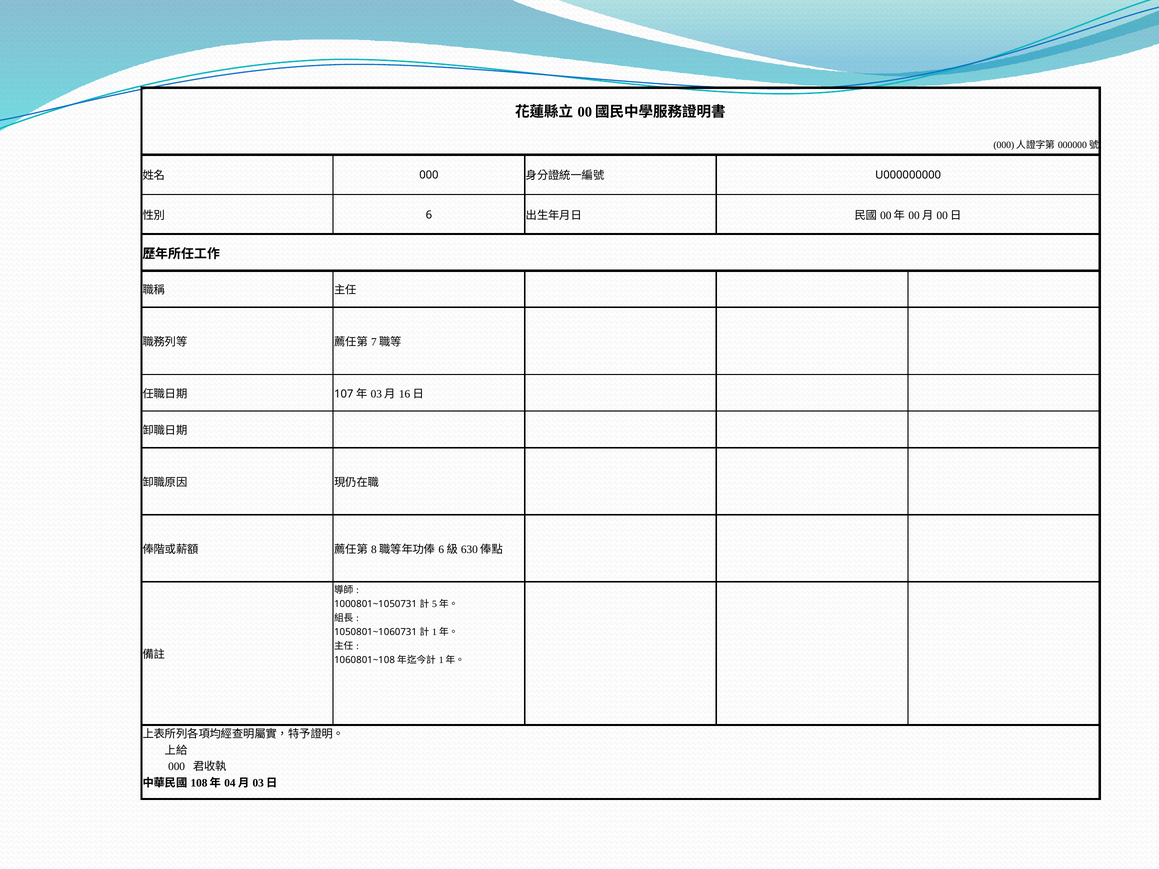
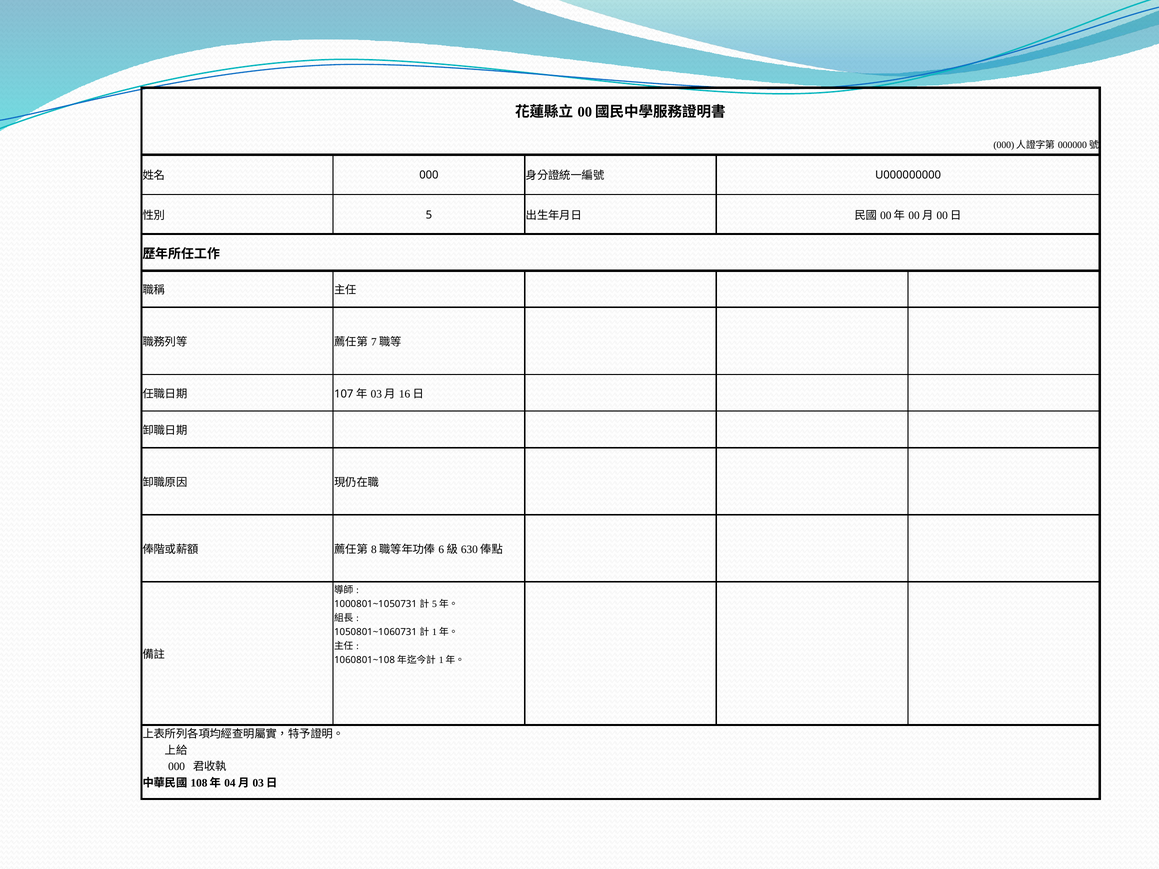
6: 6 -> 5
